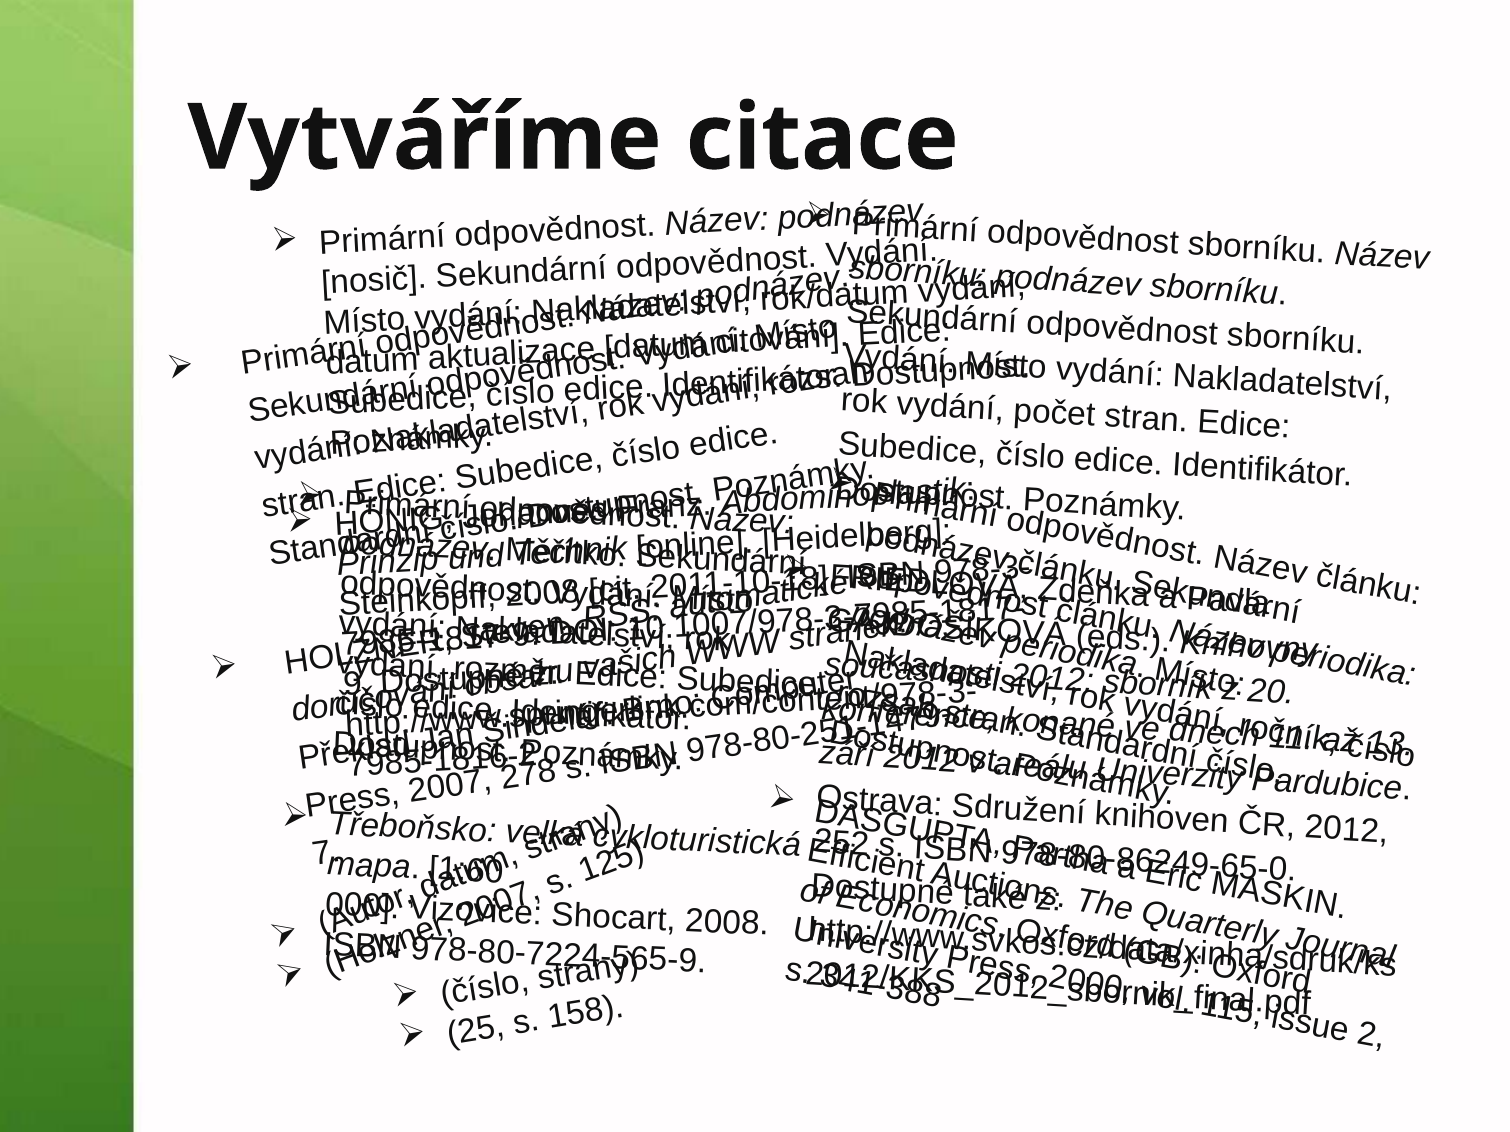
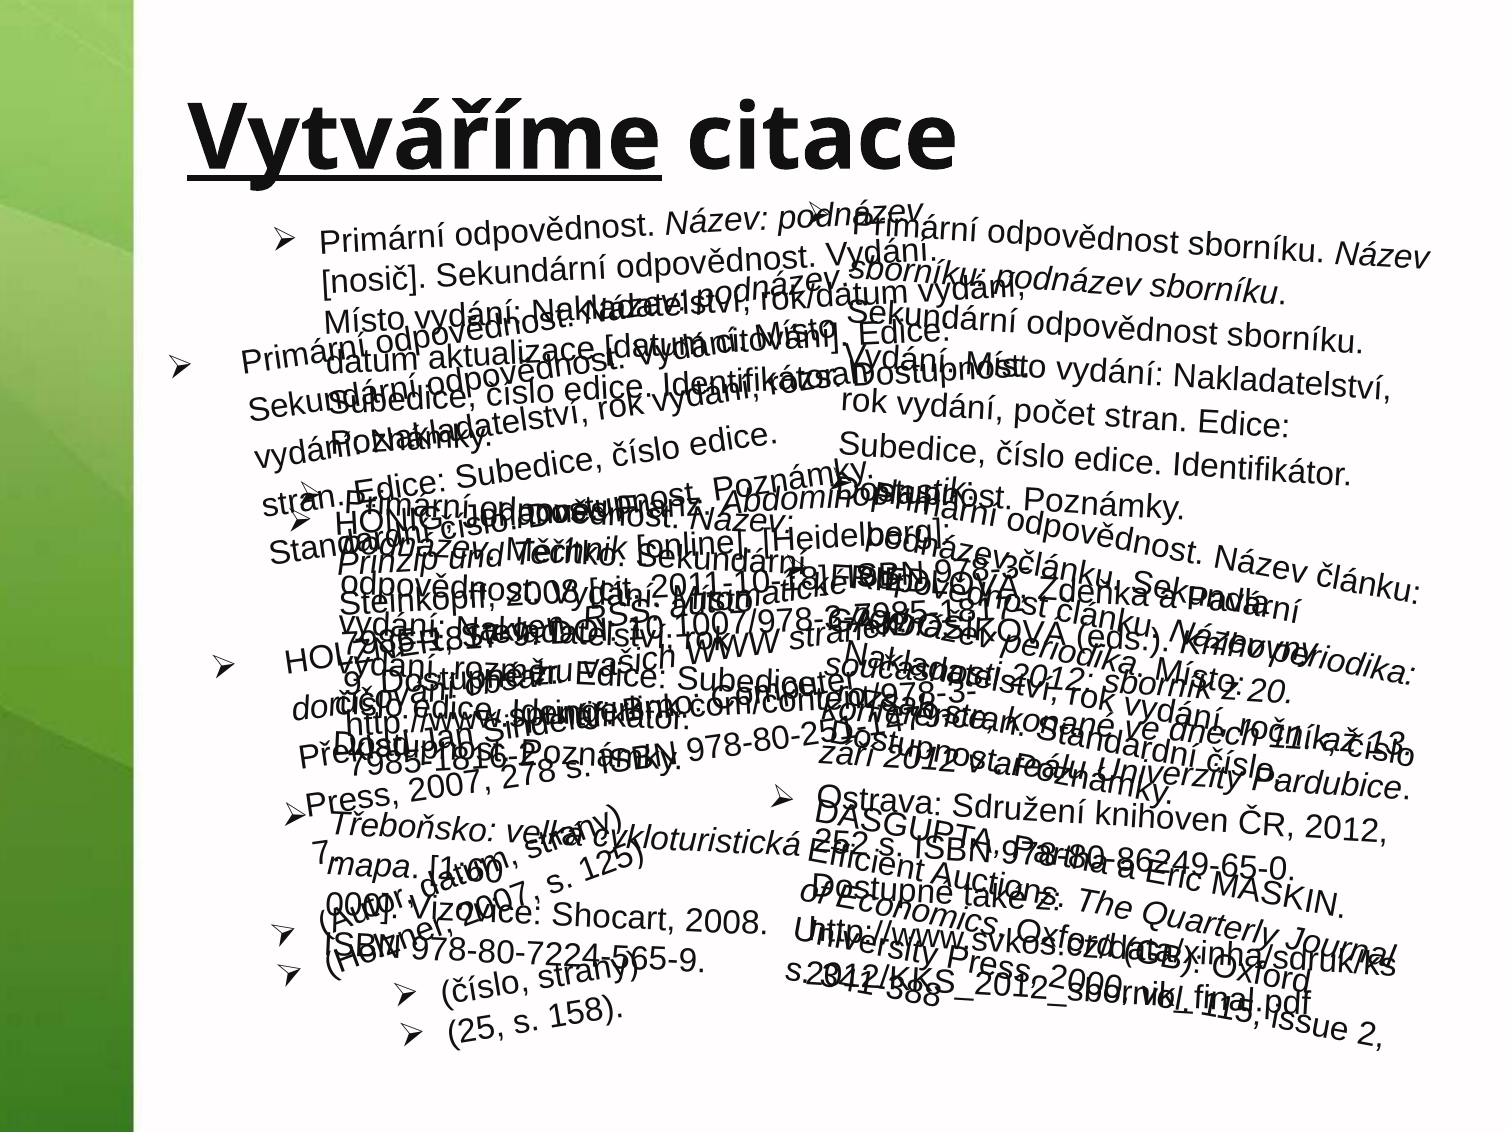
Vytváříme underline: none -> present
